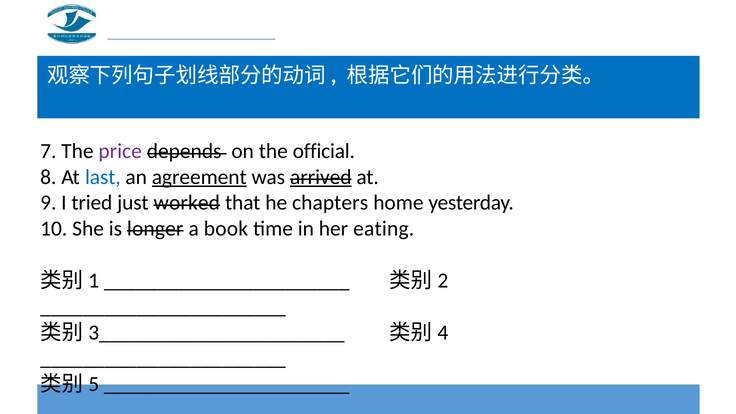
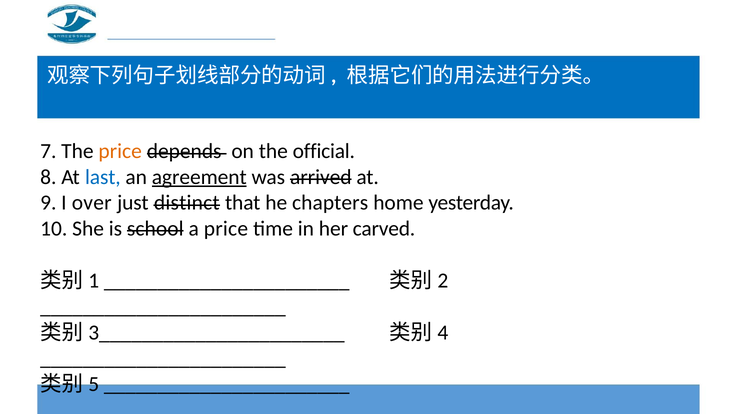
price at (120, 151) colour: purple -> orange
arrived underline: present -> none
tried: tried -> over
worked: worked -> distinct
longer: longer -> school
a book: book -> price
eating: eating -> carved
